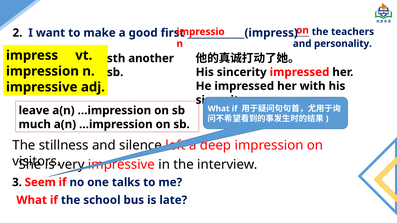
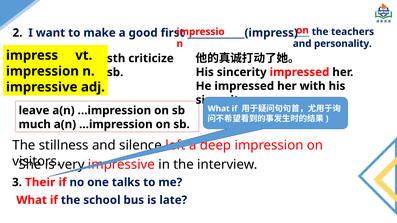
another: another -> criticize
Seem: Seem -> Their
